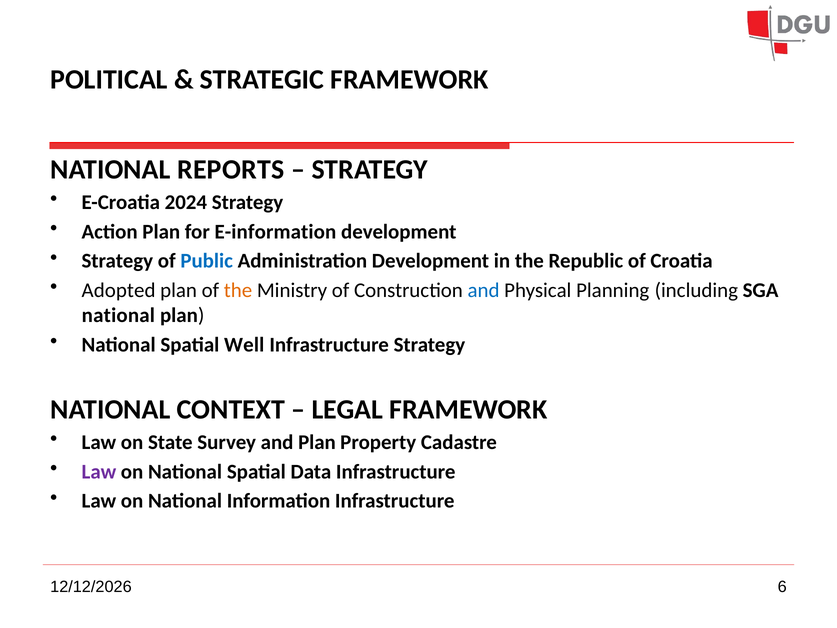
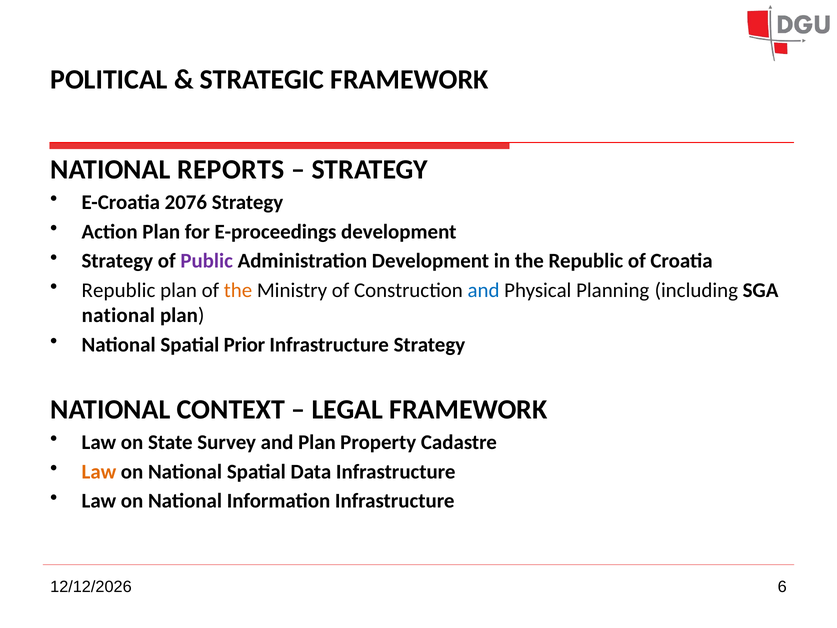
2024: 2024 -> 2076
E-information: E-information -> E-proceedings
Public colour: blue -> purple
Adopted at (119, 290): Adopted -> Republic
Well: Well -> Prior
Law at (99, 472) colour: purple -> orange
